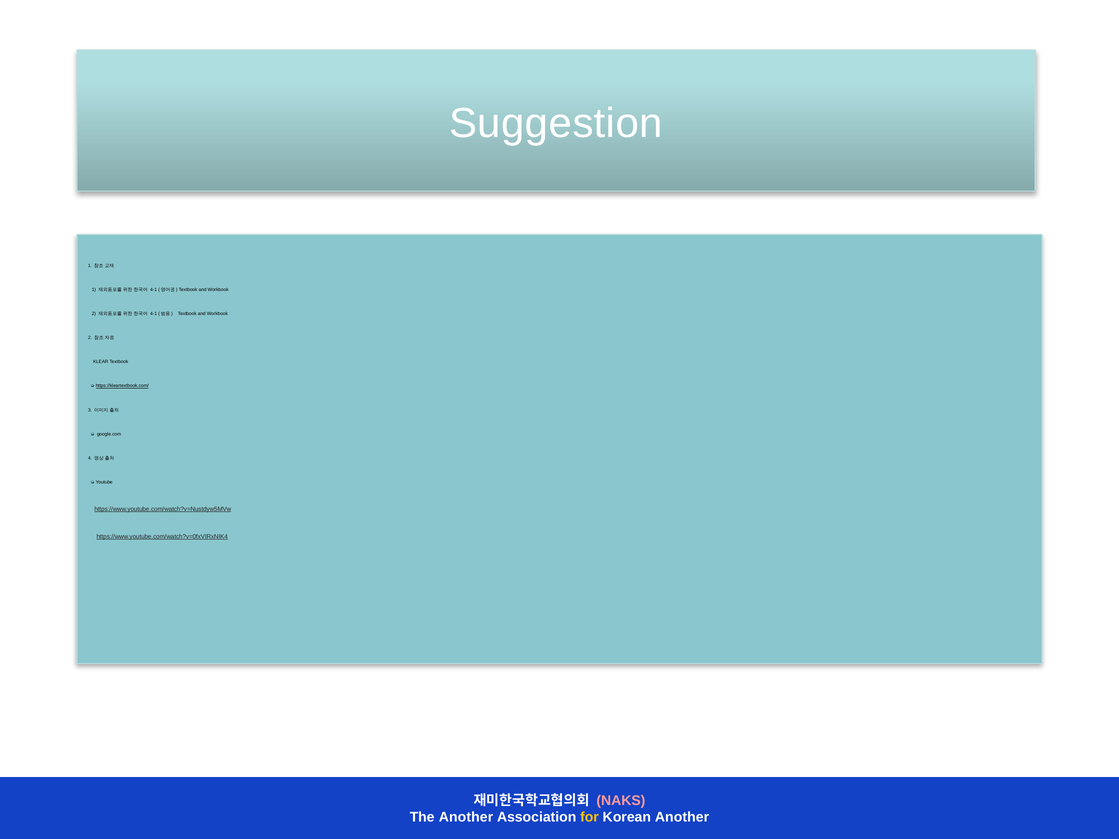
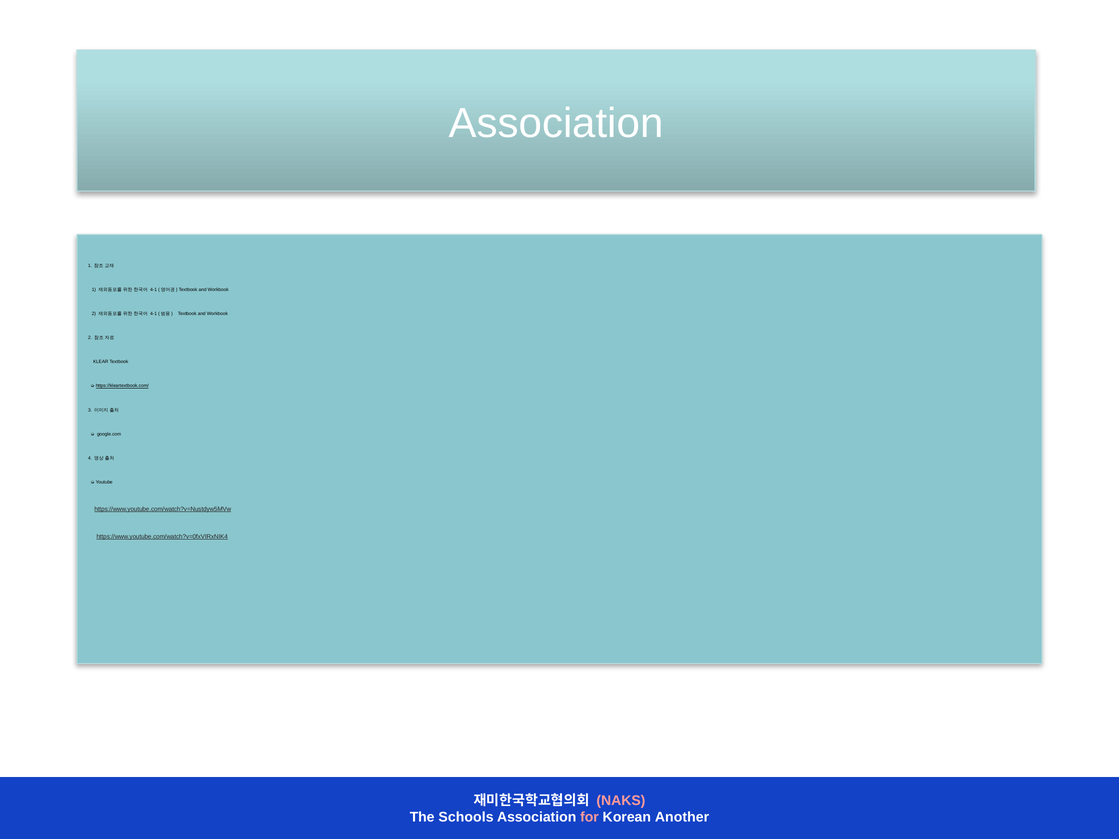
Suggestion at (556, 123): Suggestion -> Association
The Another: Another -> Schools
for colour: yellow -> pink
